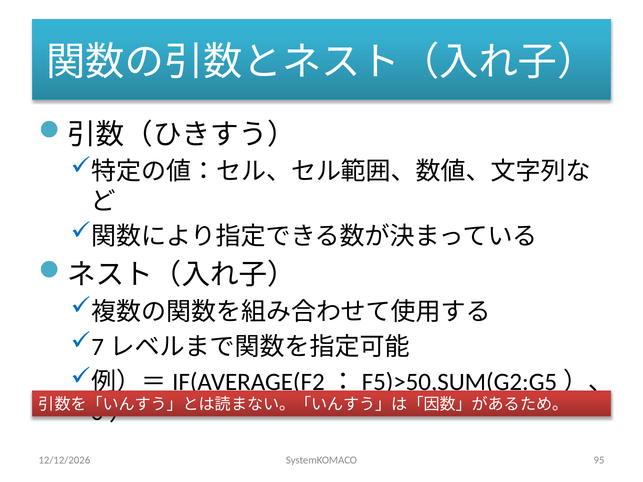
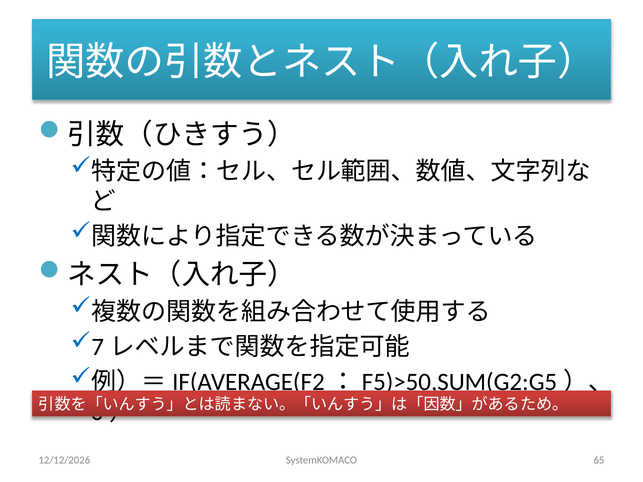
95: 95 -> 65
